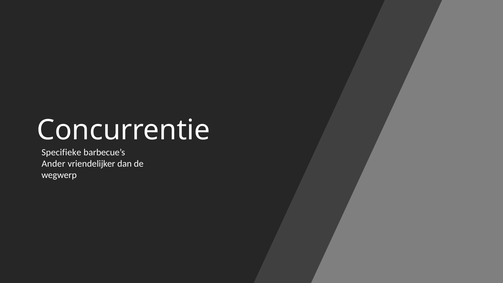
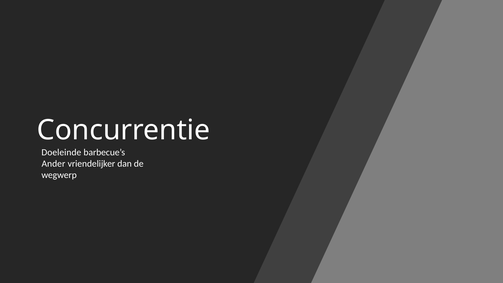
Specifieke: Specifieke -> Doeleinde
